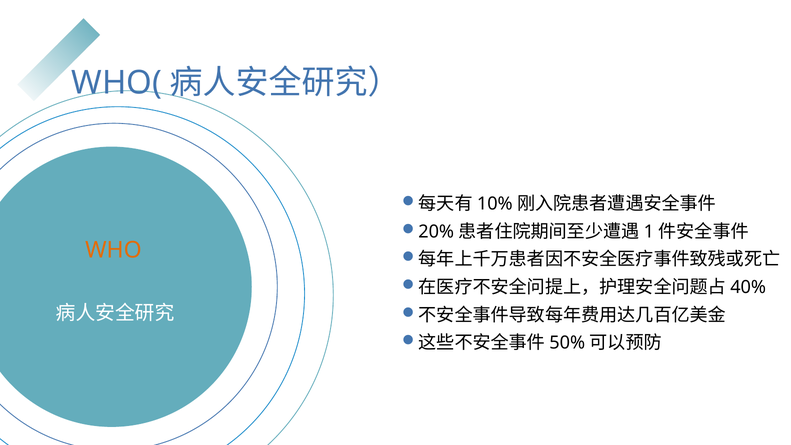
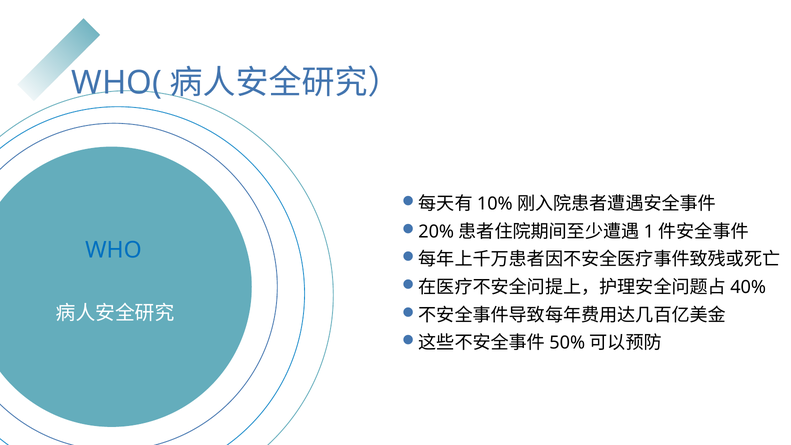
WHO colour: orange -> blue
